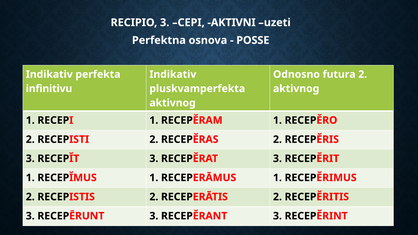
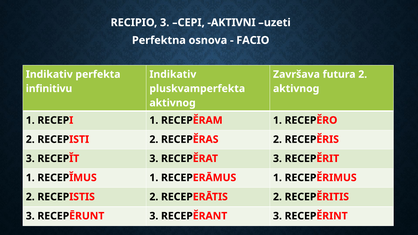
POSSE: POSSE -> FACIO
Odnosno: Odnosno -> Završava
